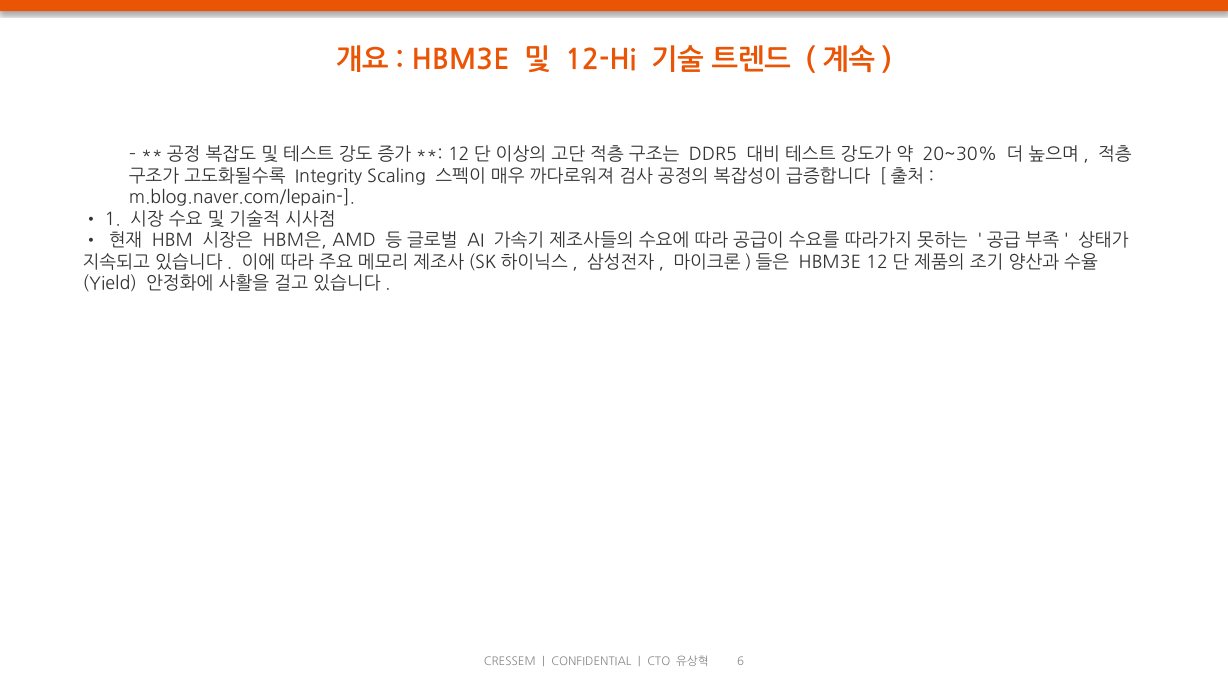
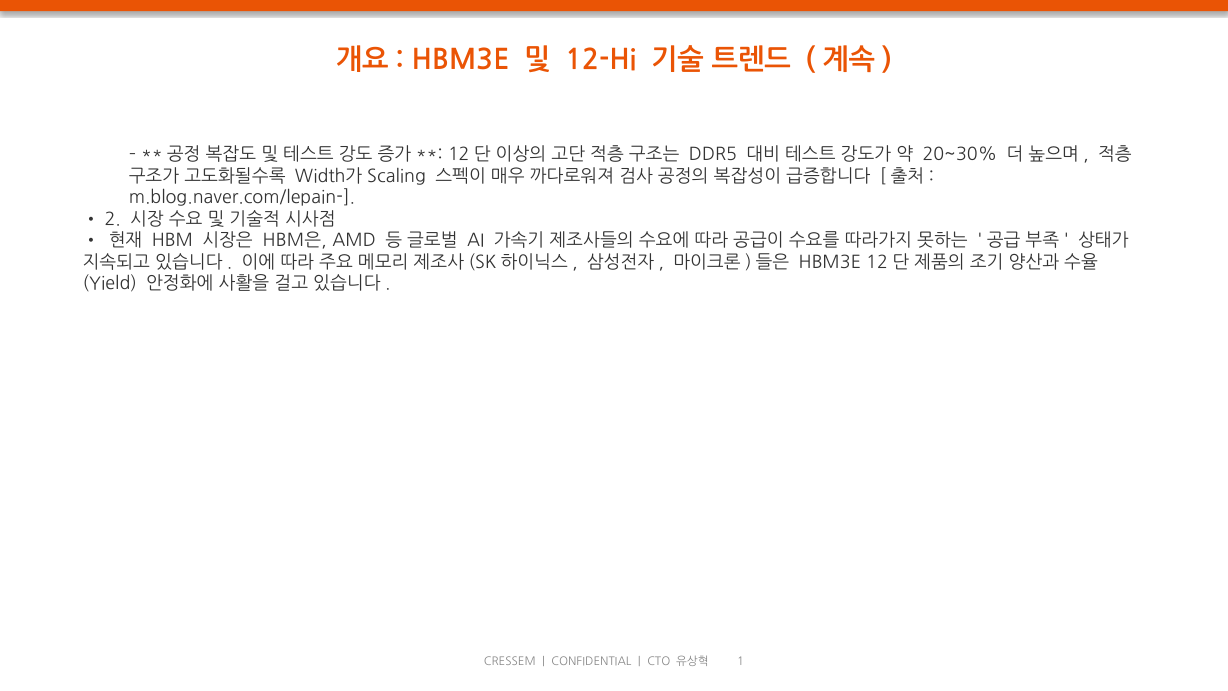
Integrity: Integrity -> Width가
1: 1 -> 2
6: 6 -> 1
